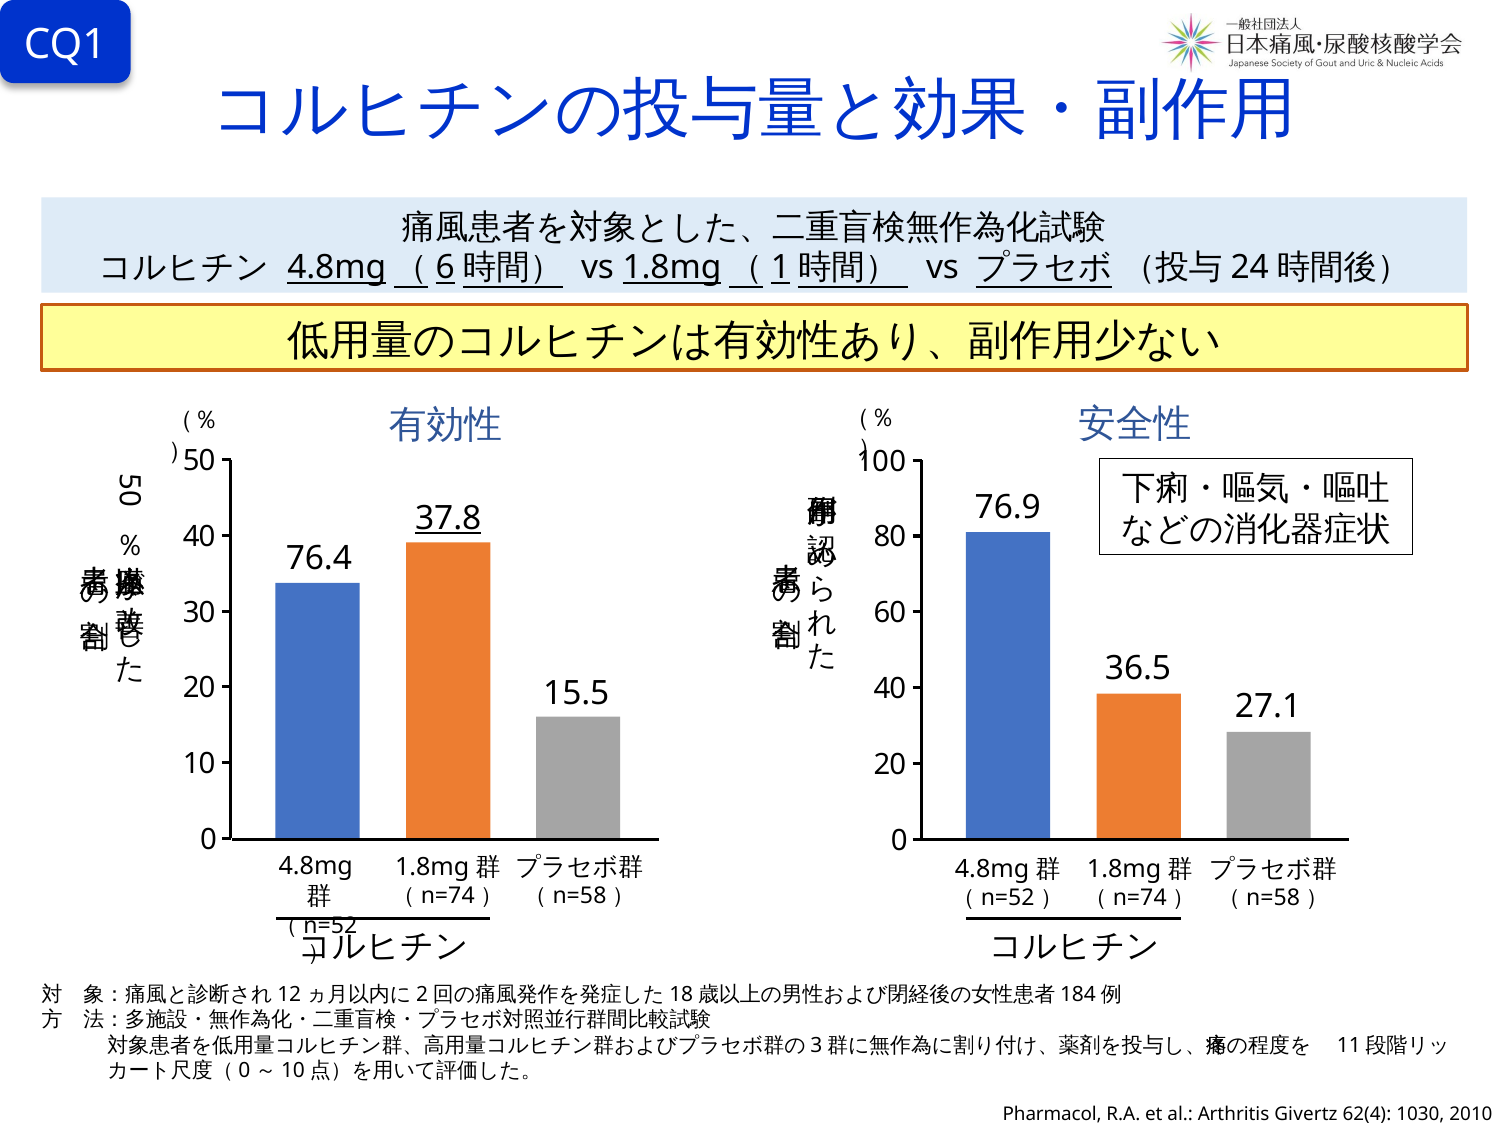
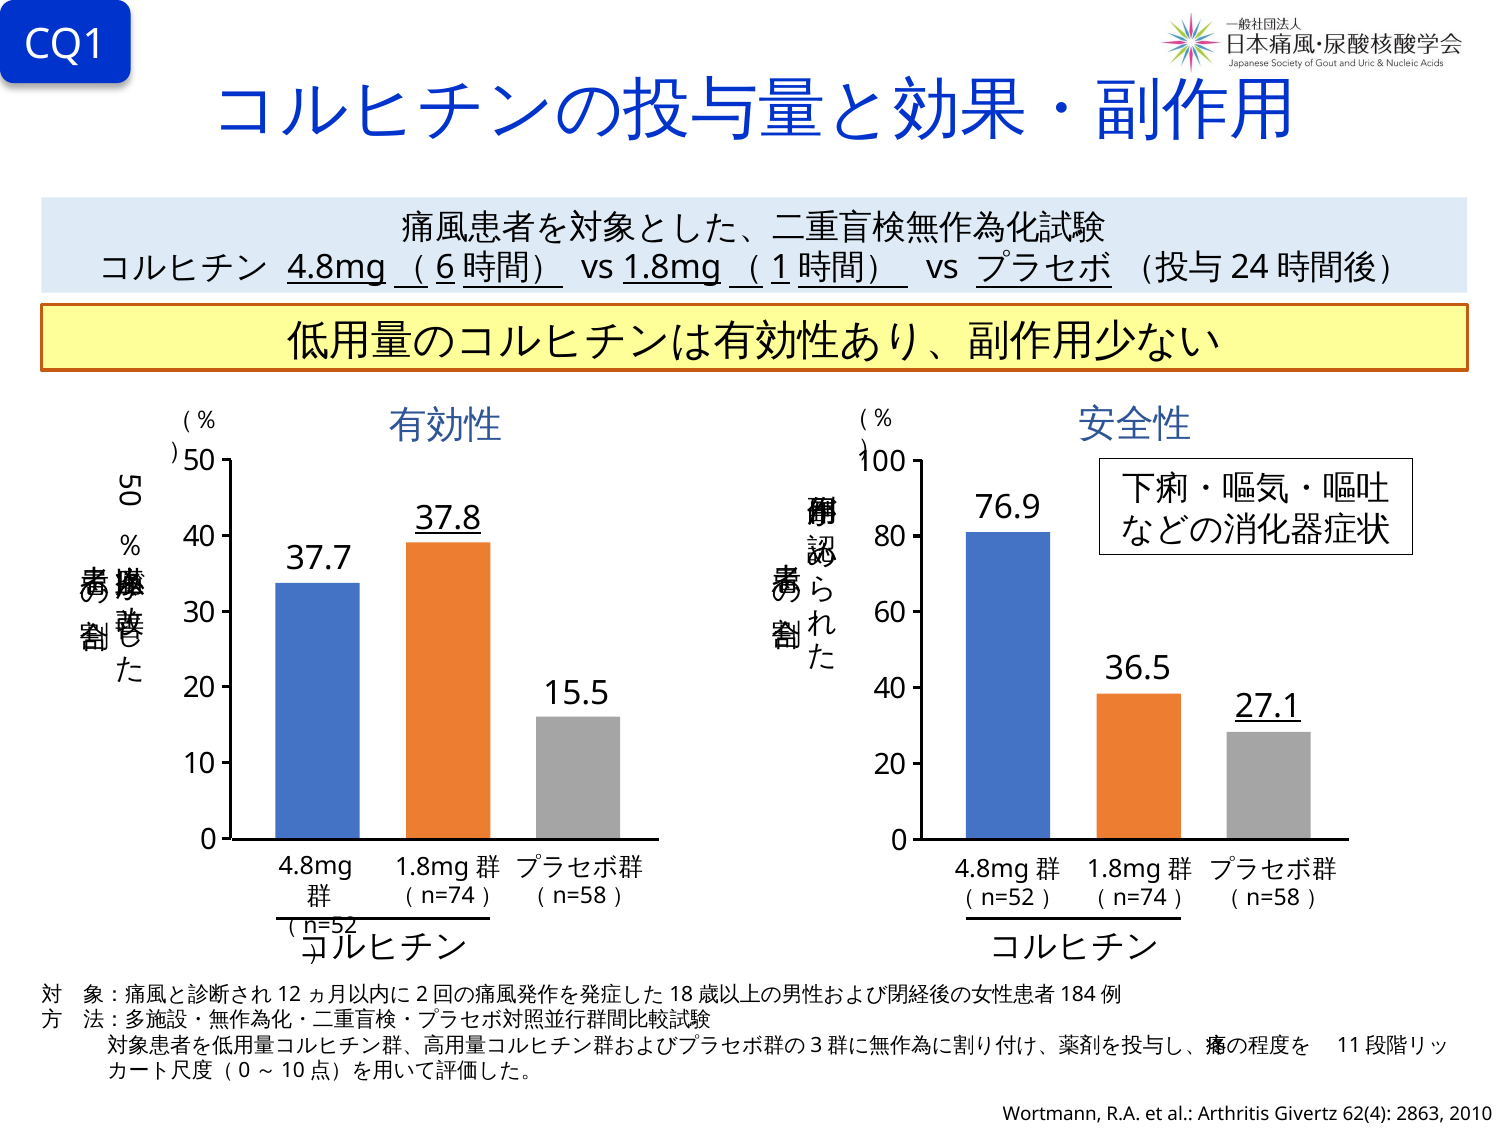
76.4: 76.4 -> 37.7
27.1 underline: none -> present
Pharmacol: Pharmacol -> Wortmann
1030: 1030 -> 2863
